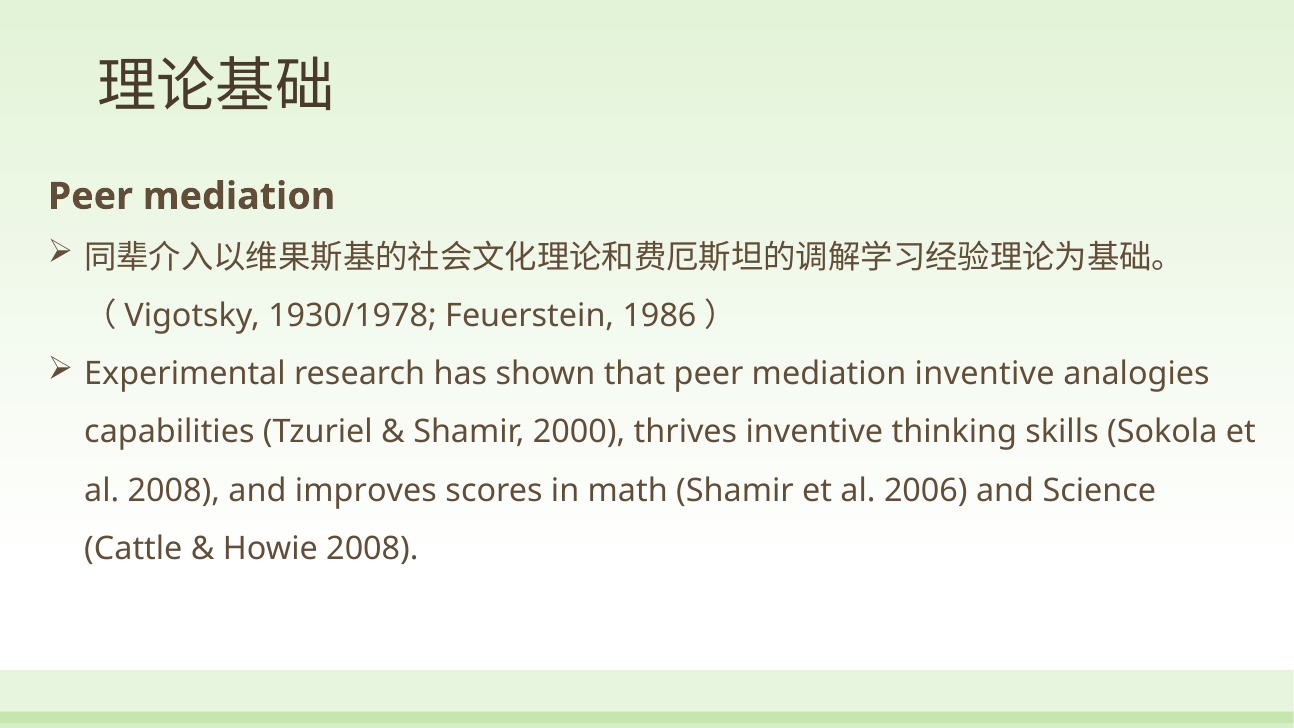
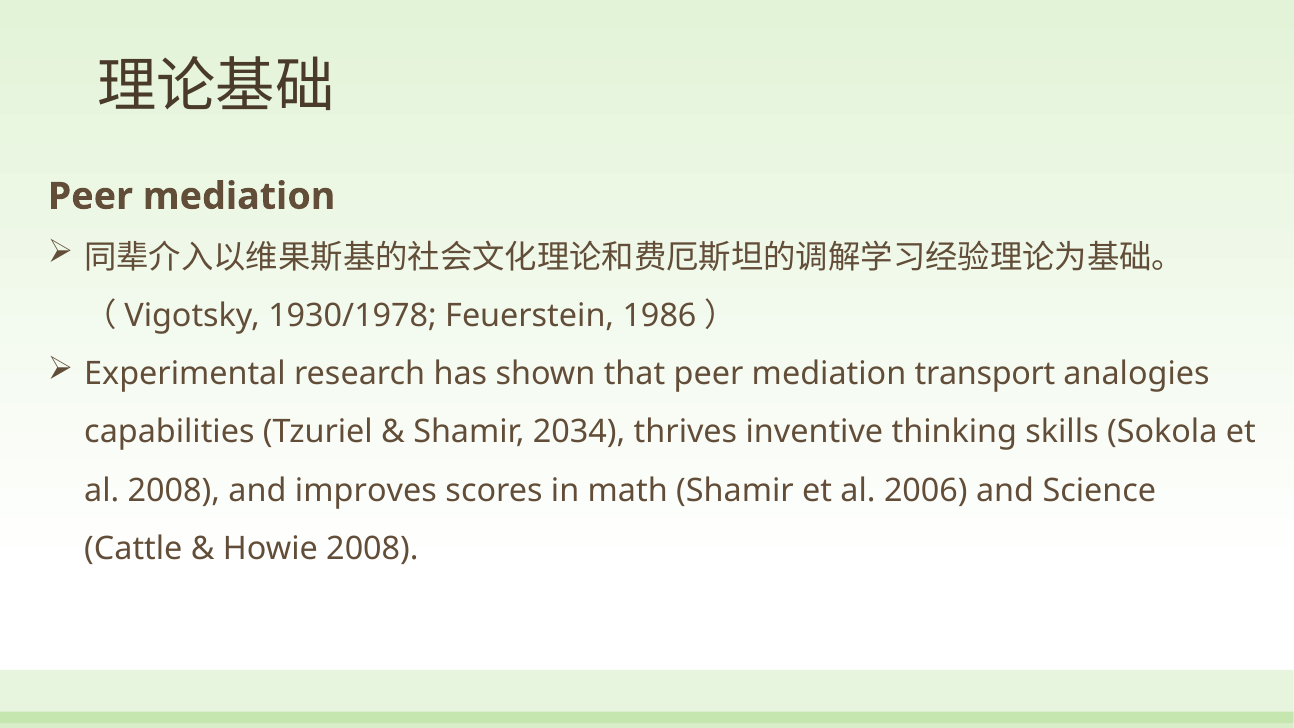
mediation inventive: inventive -> transport
2000: 2000 -> 2034
